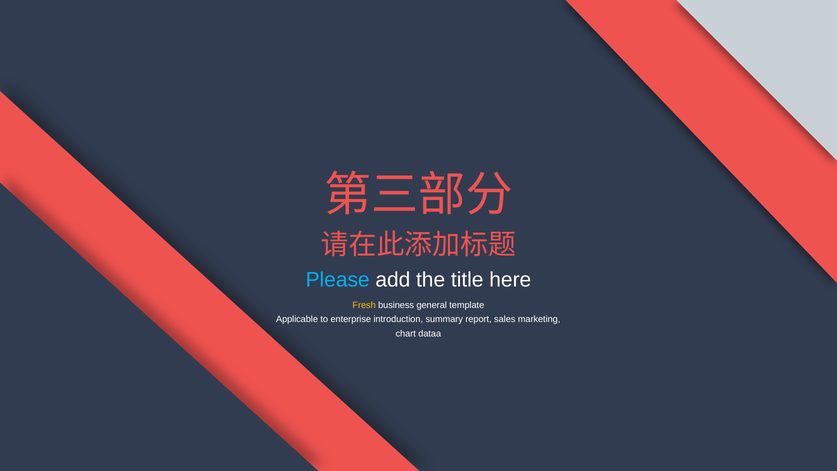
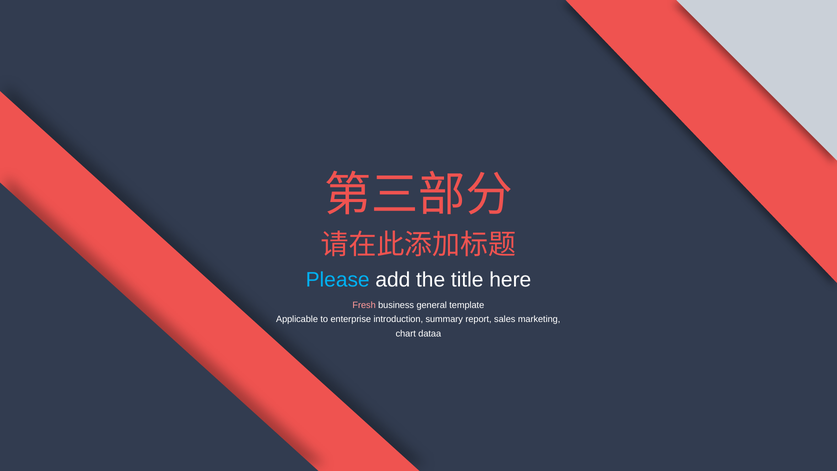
Fresh colour: yellow -> pink
